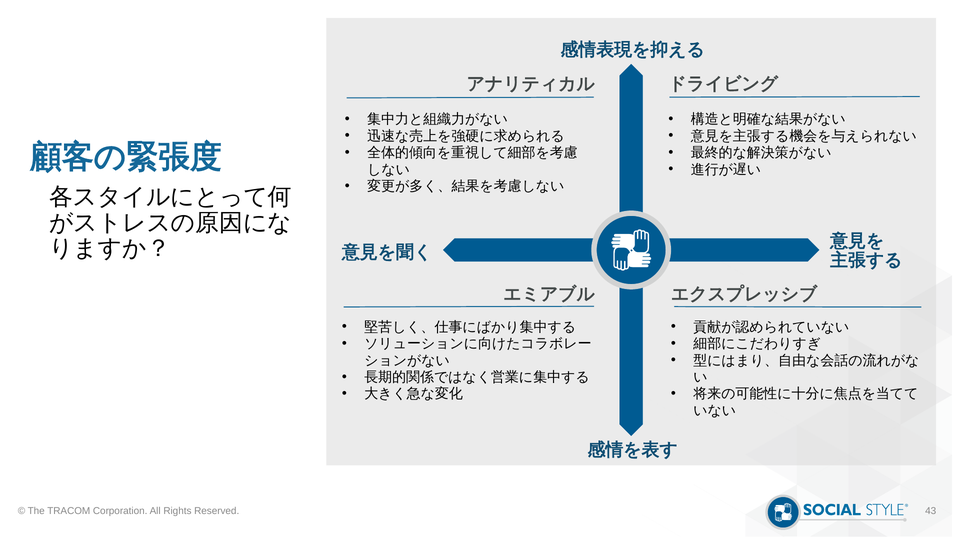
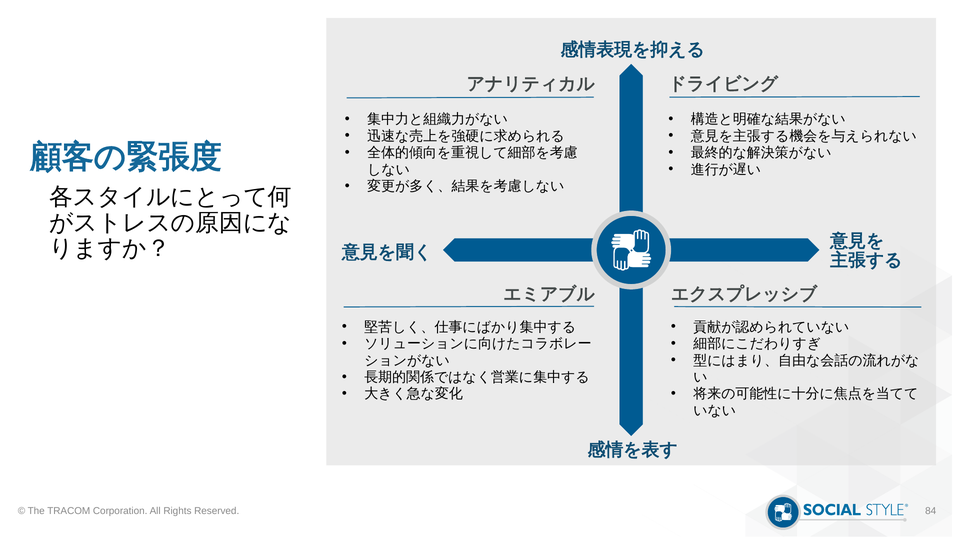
43: 43 -> 84
